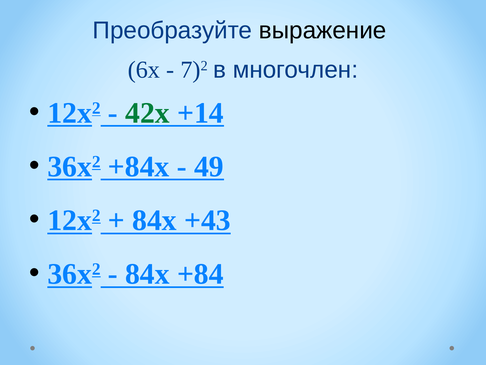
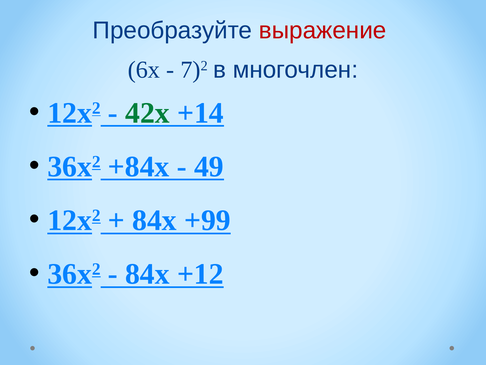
выражение colour: black -> red
+43: +43 -> +99
+84: +84 -> +12
